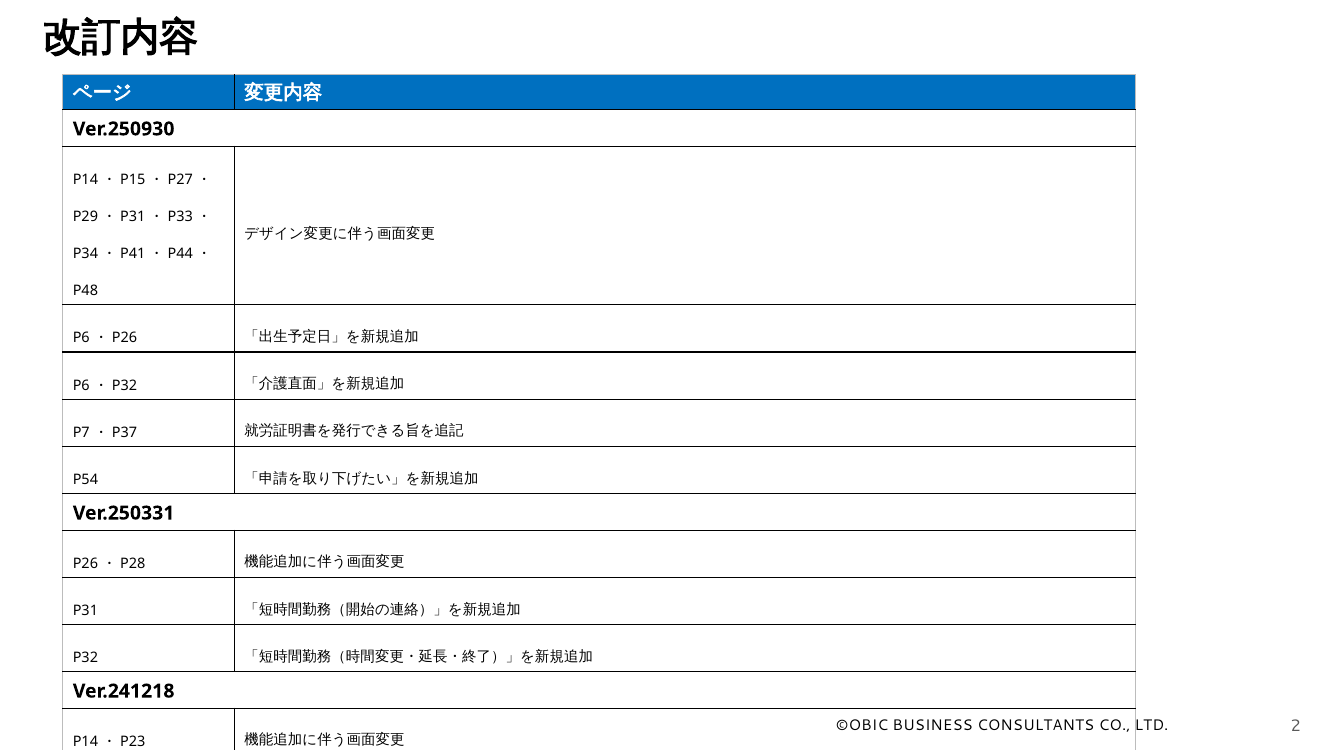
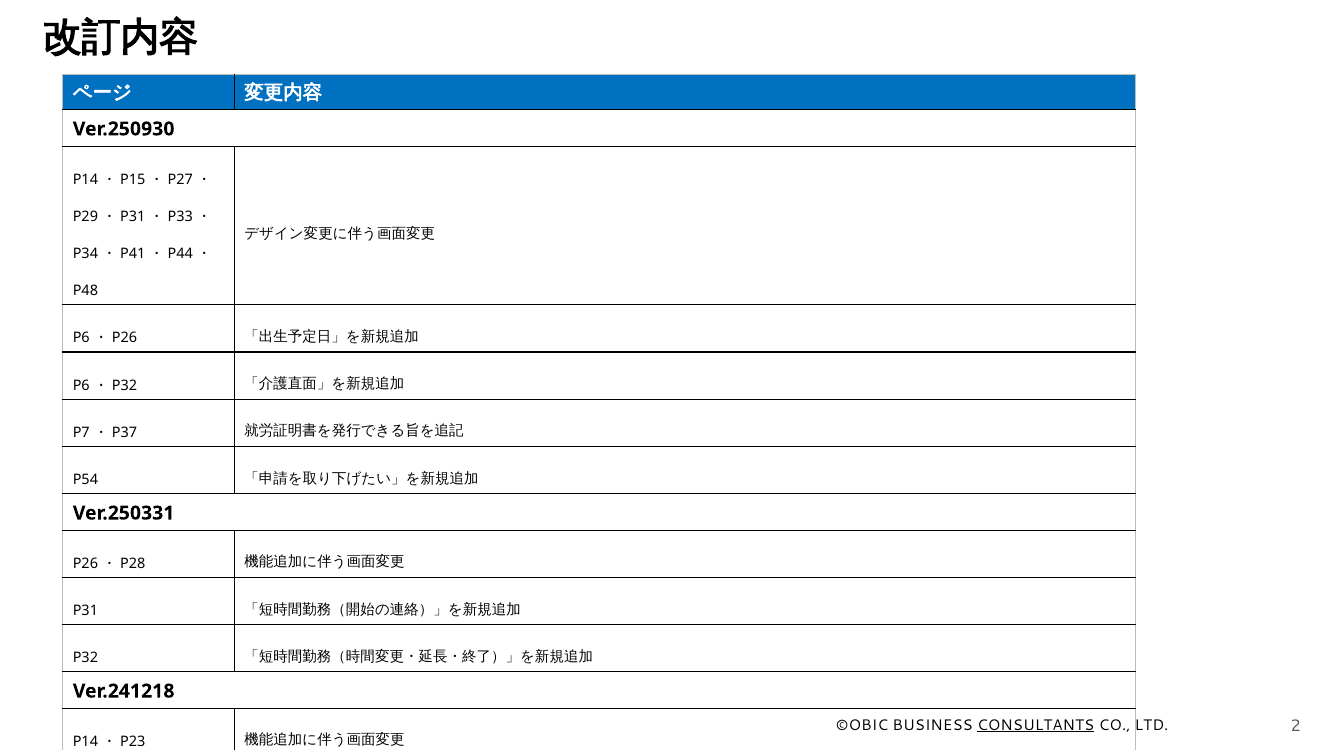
CONSULTANTS underline: none -> present
